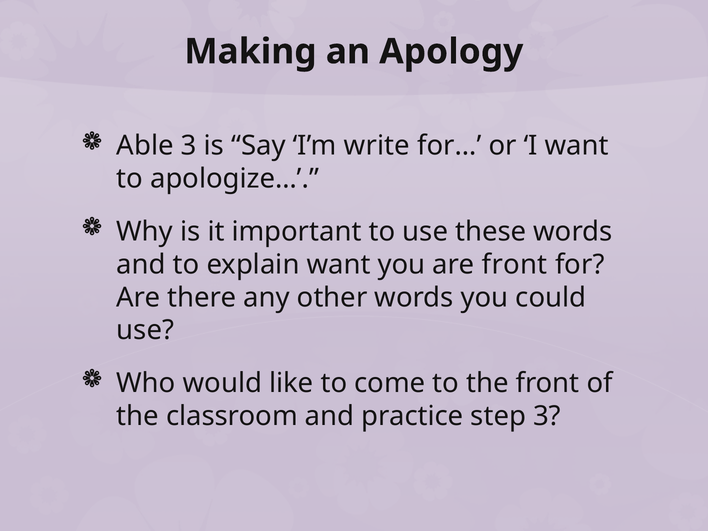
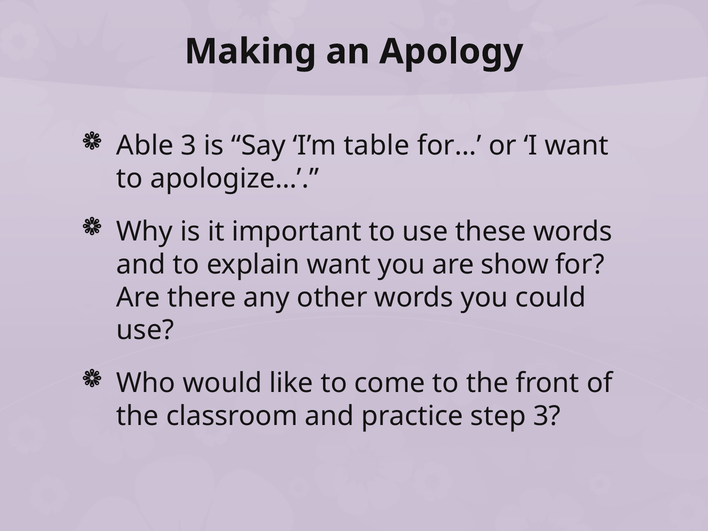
write: write -> table
are front: front -> show
